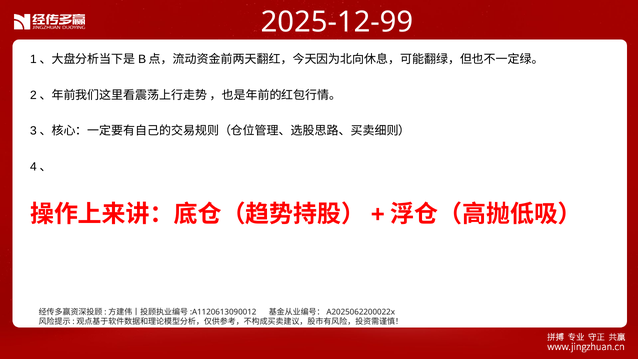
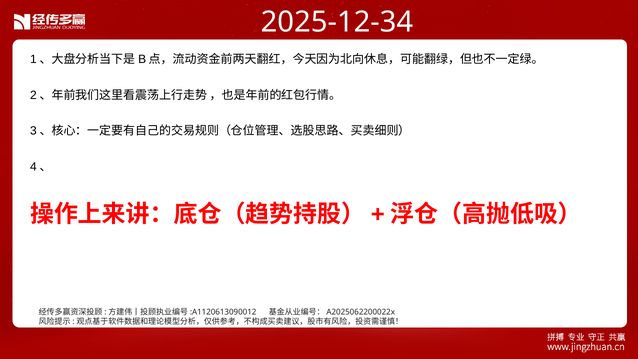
2025-12-99: 2025-12-99 -> 2025-12-34
